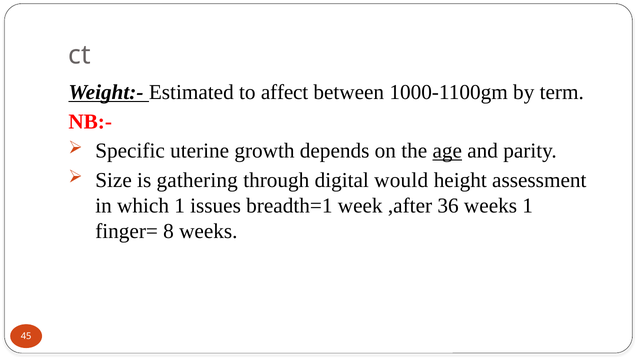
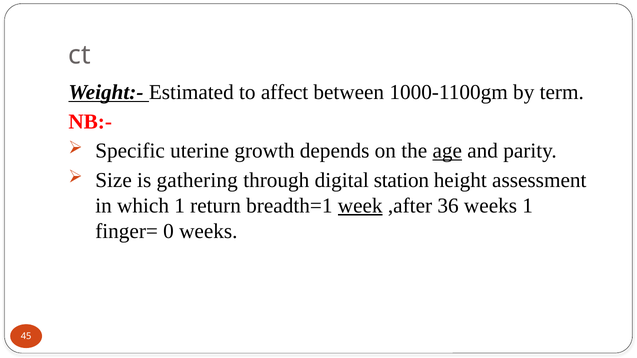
would: would -> station
issues: issues -> return
week underline: none -> present
8: 8 -> 0
